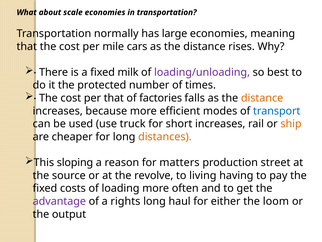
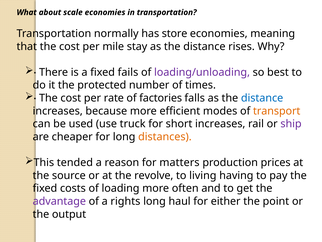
large: large -> store
cars: cars -> stay
milk: milk -> fails
per that: that -> rate
distance at (262, 98) colour: orange -> blue
transport colour: blue -> orange
ship colour: orange -> purple
sloping: sloping -> tended
street: street -> prices
loom: loom -> point
